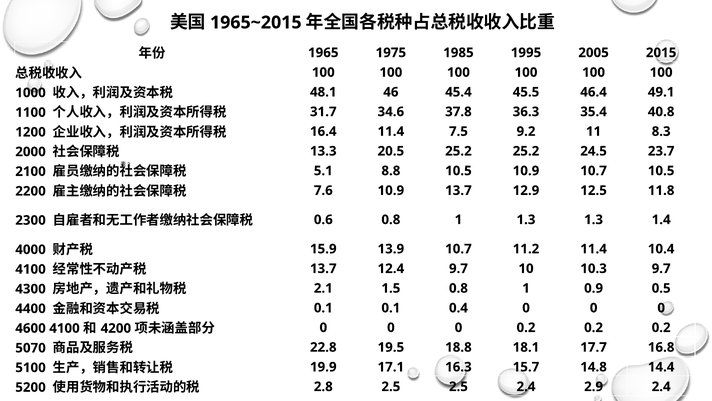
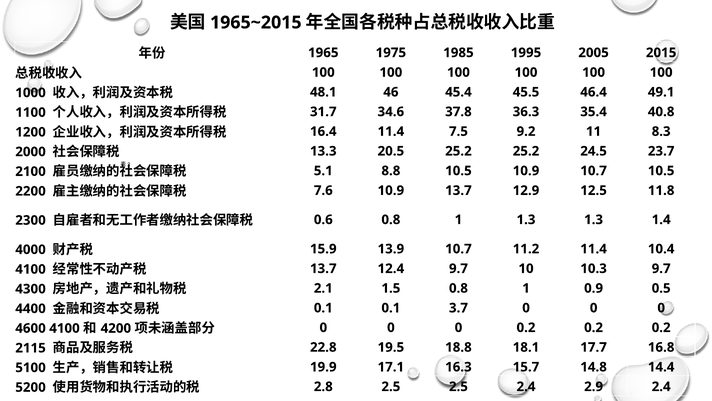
0.4: 0.4 -> 3.7
5070: 5070 -> 2115
